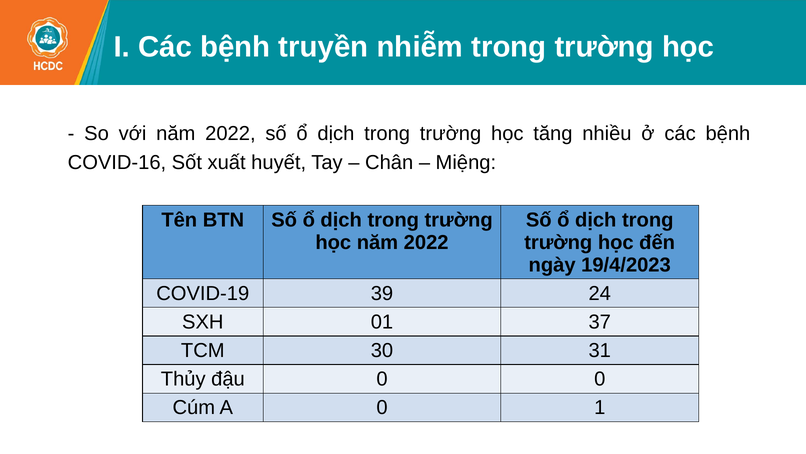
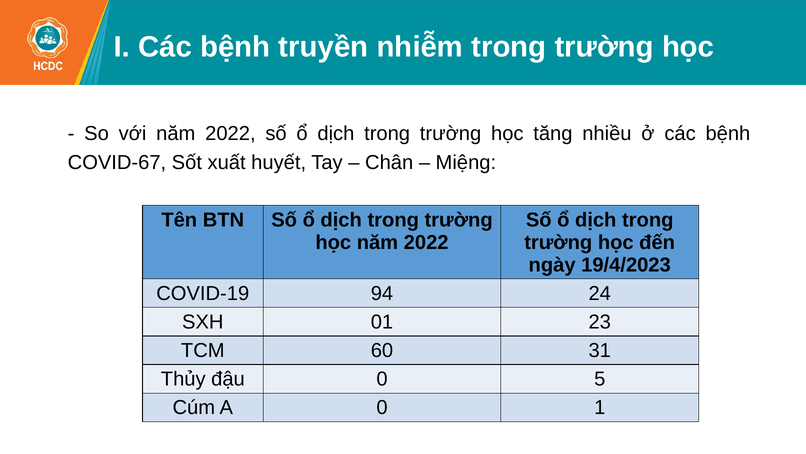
COVID-16: COVID-16 -> COVID-67
39: 39 -> 94
37: 37 -> 23
30: 30 -> 60
0 0: 0 -> 5
